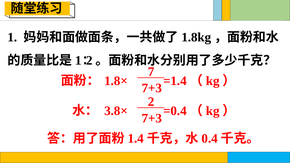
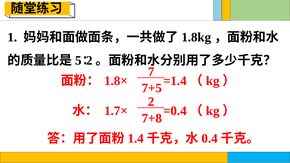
1 at (78, 61): 1 -> 5
7+3 at (152, 88): 7+3 -> 7+5
3.8×: 3.8× -> 1.7×
7+3 at (152, 118): 7+3 -> 7+8
